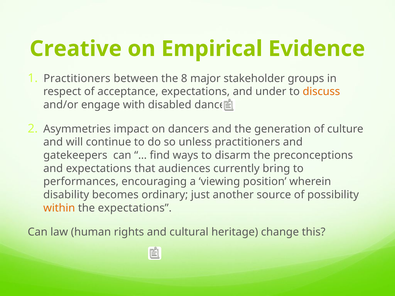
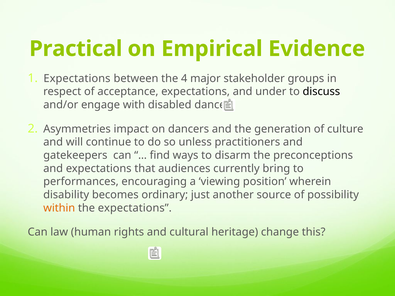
Creative: Creative -> Practical
Practitioners at (77, 78): Practitioners -> Expectations
8: 8 -> 4
discuss colour: orange -> black
